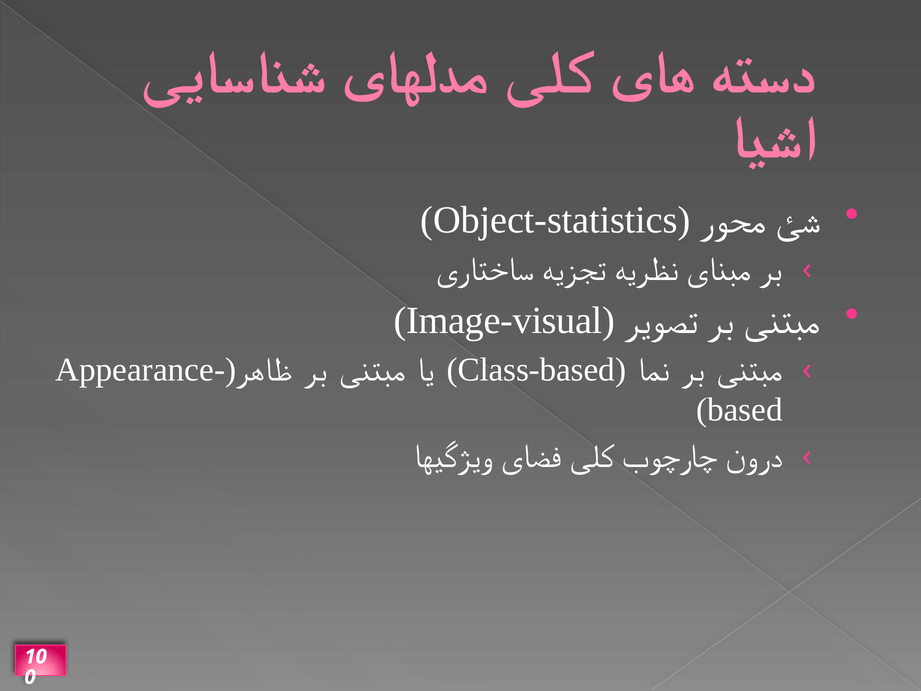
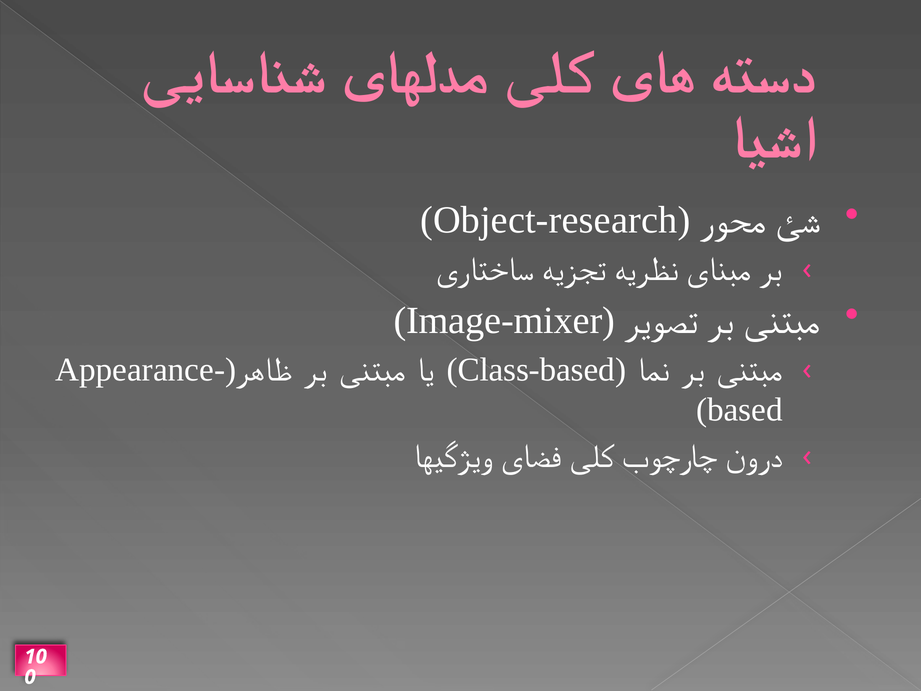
Object-statistics: Object-statistics -> Object-research
Image-visual: Image-visual -> Image-mixer
